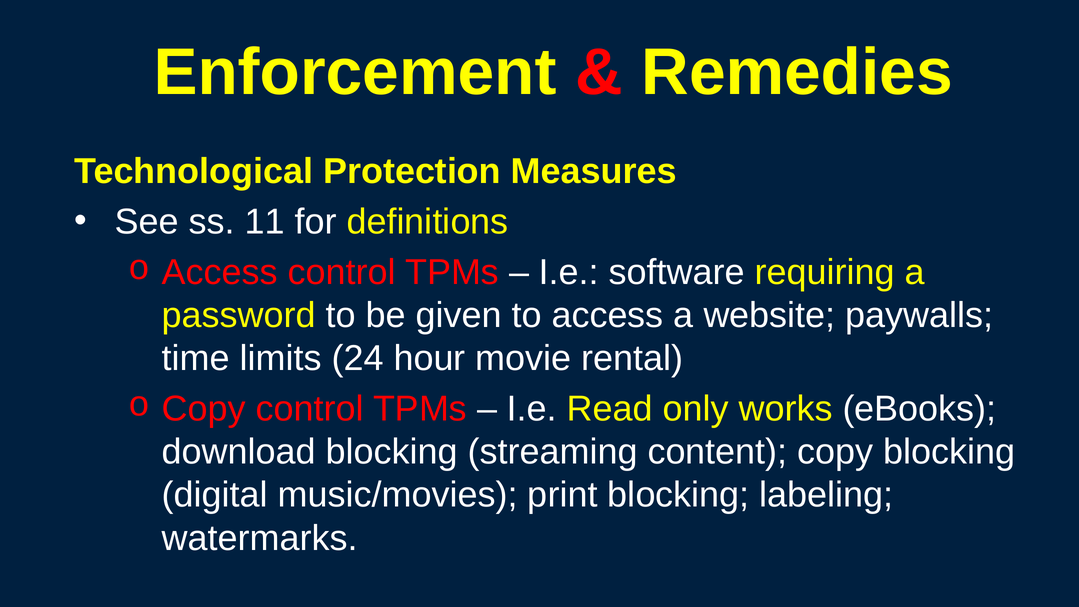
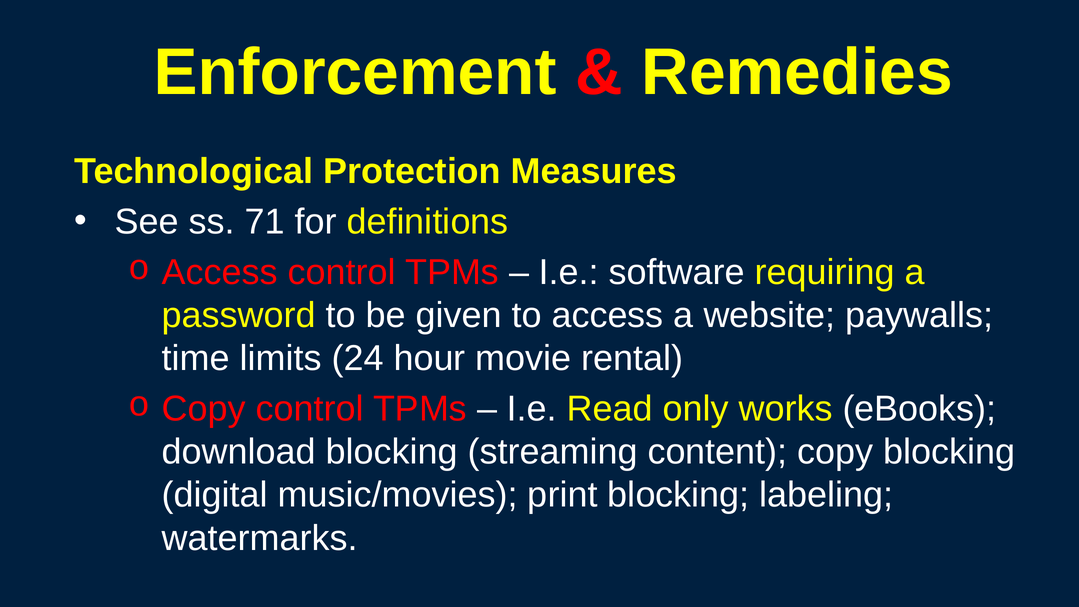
11: 11 -> 71
